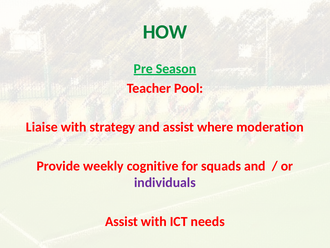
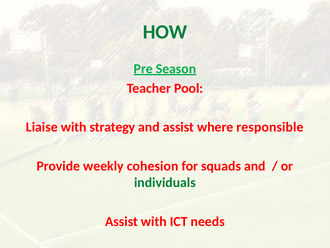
moderation: moderation -> responsible
cognitive: cognitive -> cohesion
individuals colour: purple -> green
